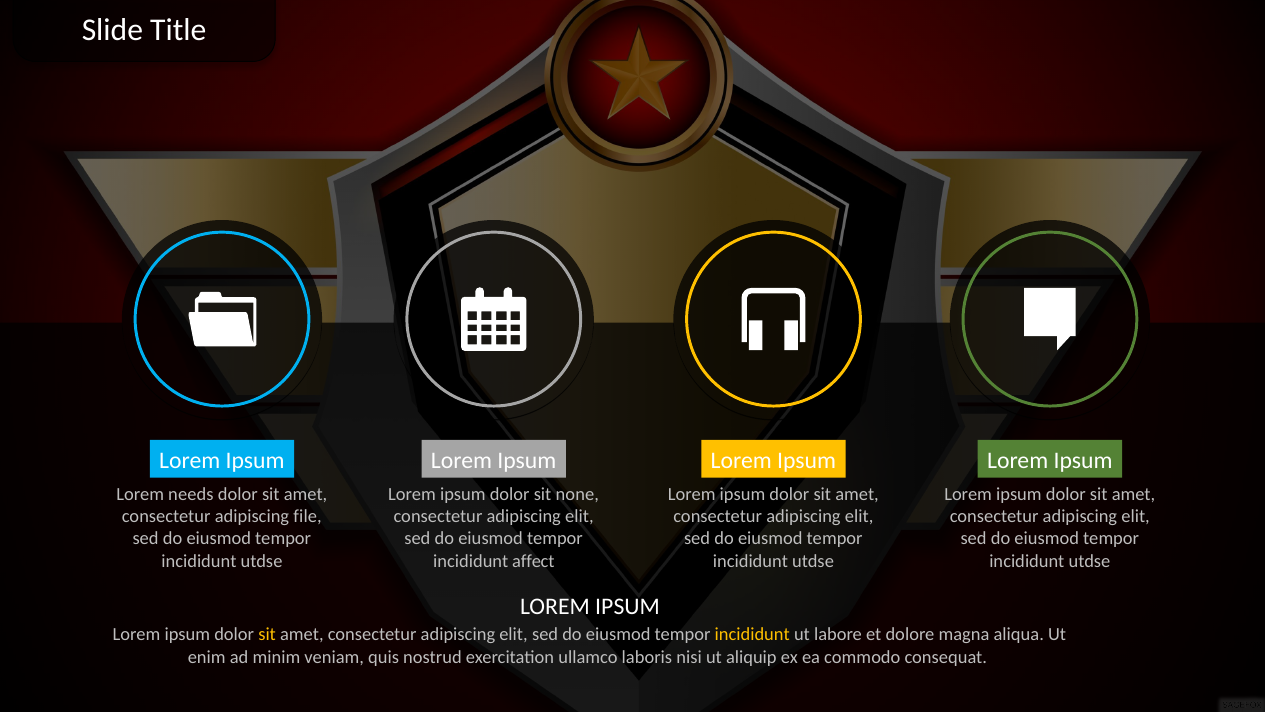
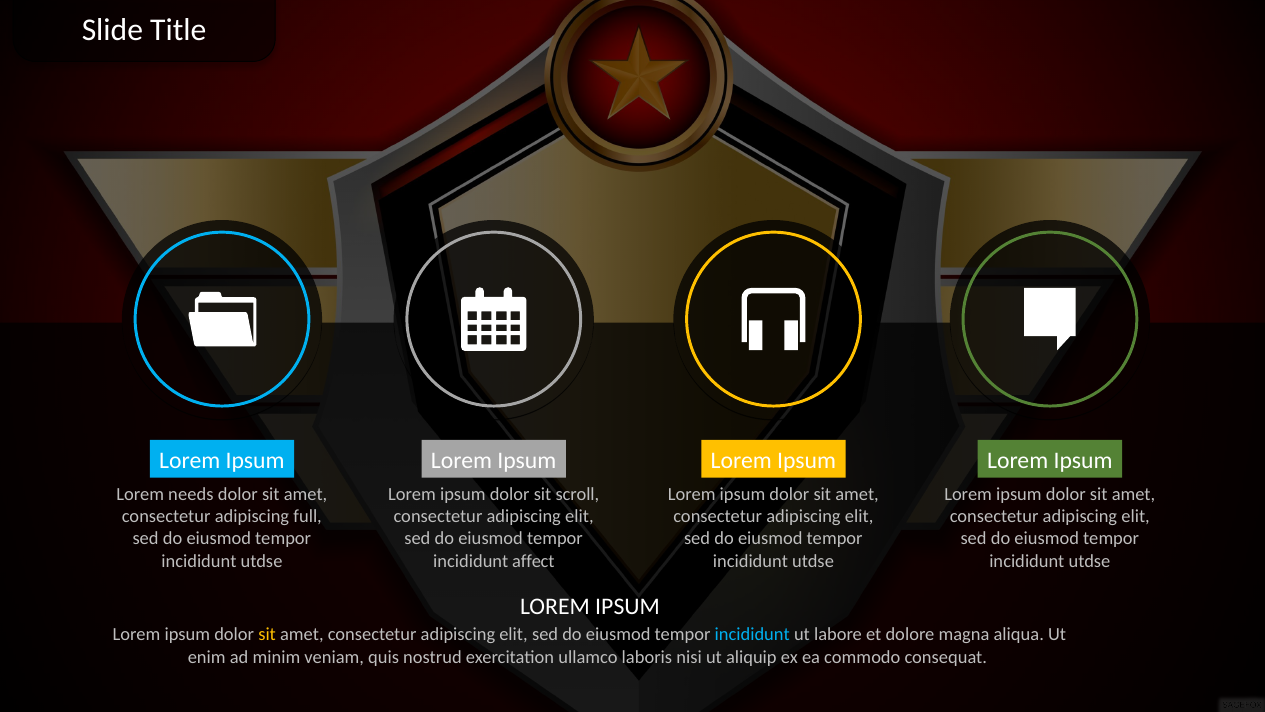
none: none -> scroll
file: file -> full
incididunt at (752, 634) colour: yellow -> light blue
